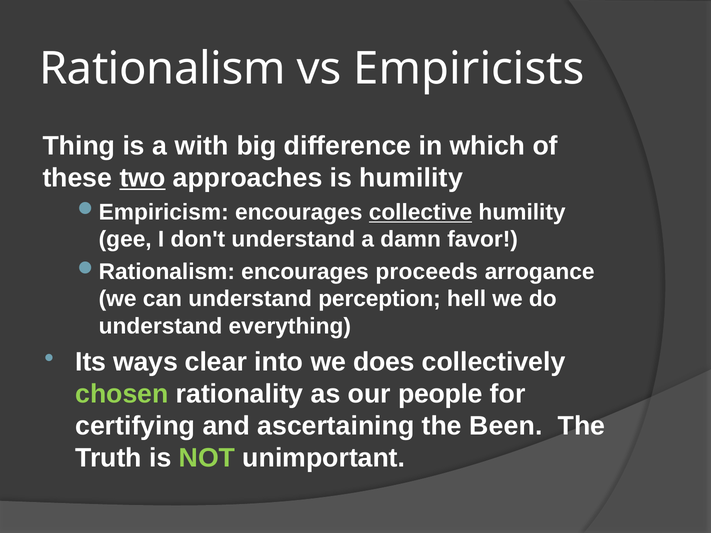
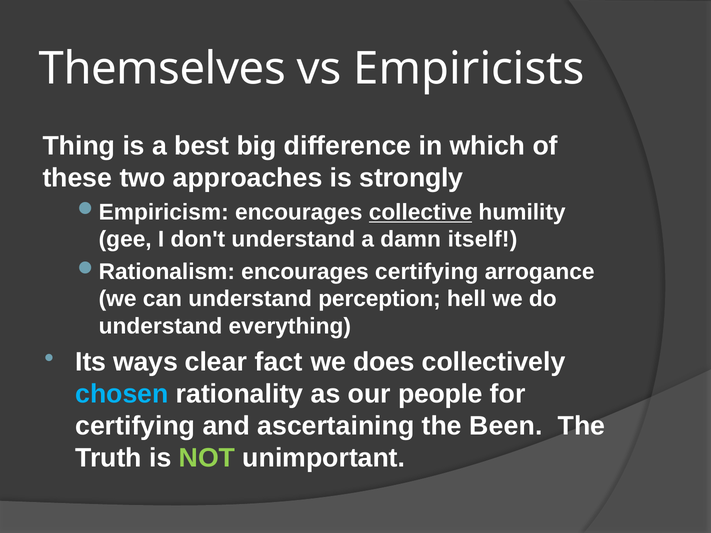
Rationalism: Rationalism -> Themselves
with: with -> best
two underline: present -> none
is humility: humility -> strongly
favor: favor -> itself
encourages proceeds: proceeds -> certifying
into: into -> fact
chosen colour: light green -> light blue
